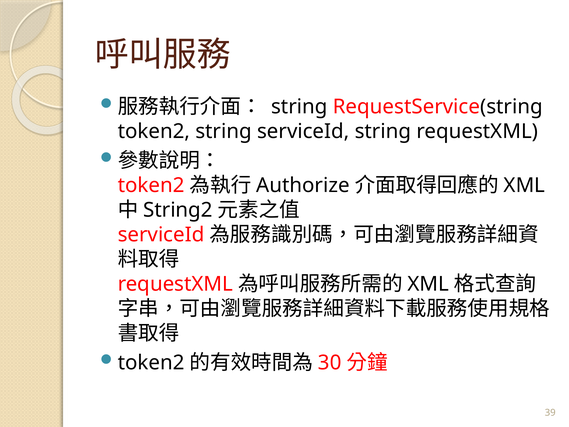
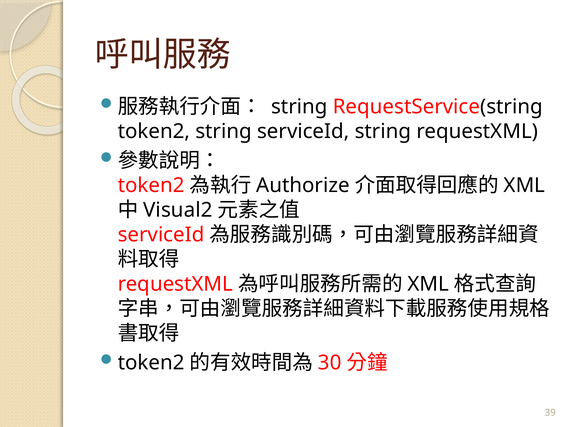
String2: String2 -> Visual2
